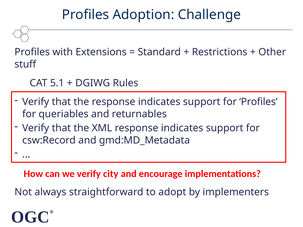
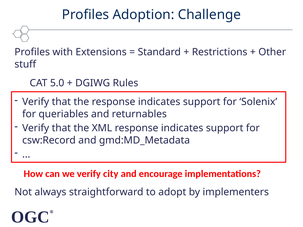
5.1: 5.1 -> 5.0
for Profiles: Profiles -> Solenix
